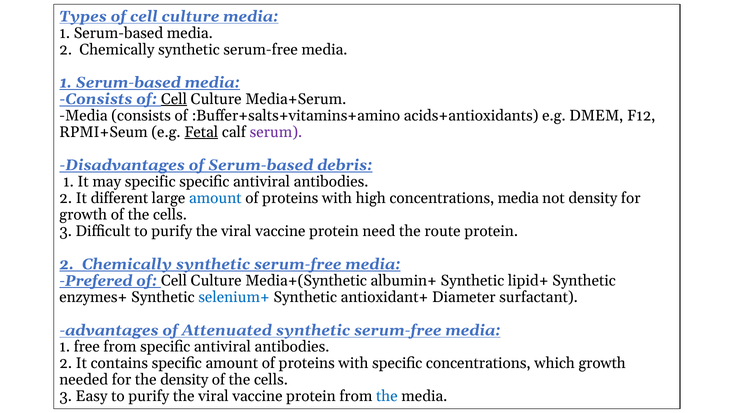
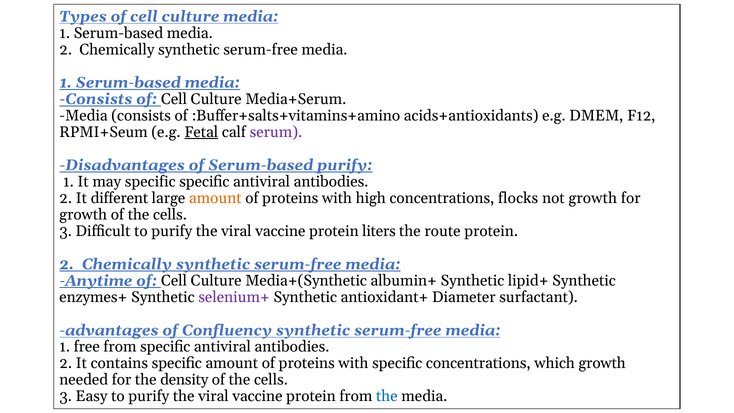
Cell at (174, 99) underline: present -> none
Serum-based debris: debris -> purify
amount at (215, 198) colour: blue -> orange
concentrations media: media -> flocks
not density: density -> growth
need: need -> liters
Prefered: Prefered -> Anytime
selenium+ colour: blue -> purple
Attenuated: Attenuated -> Confluency
